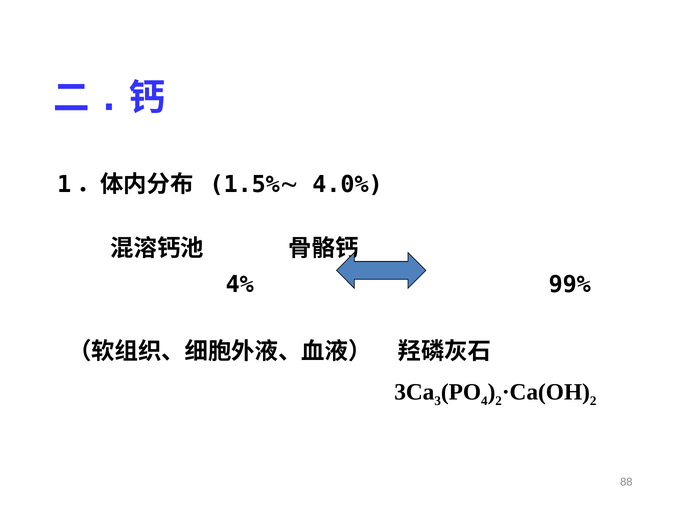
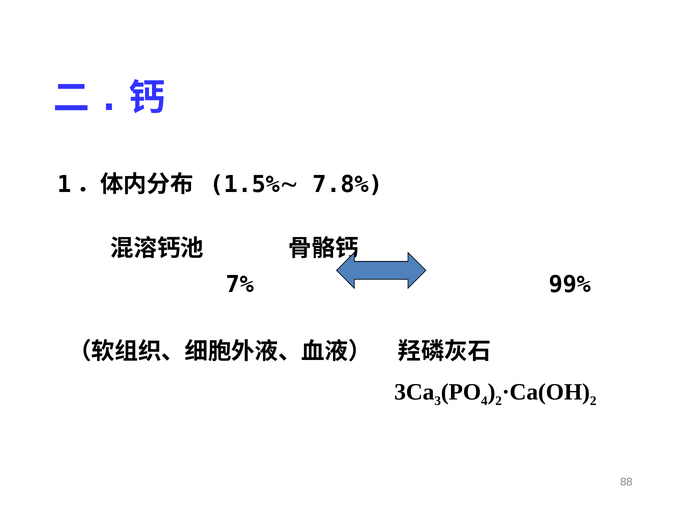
4.0%: 4.0% -> 7.8%
4%: 4% -> 7%
